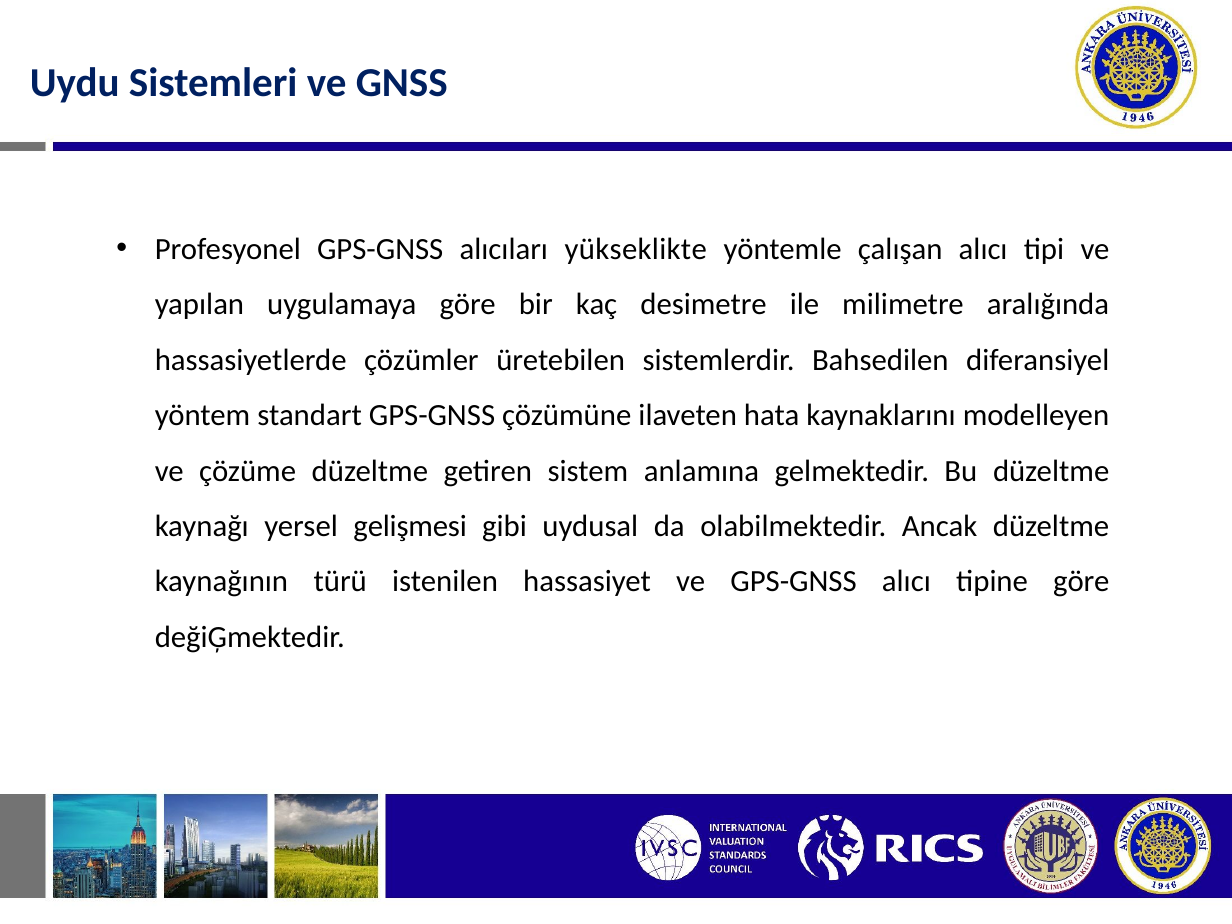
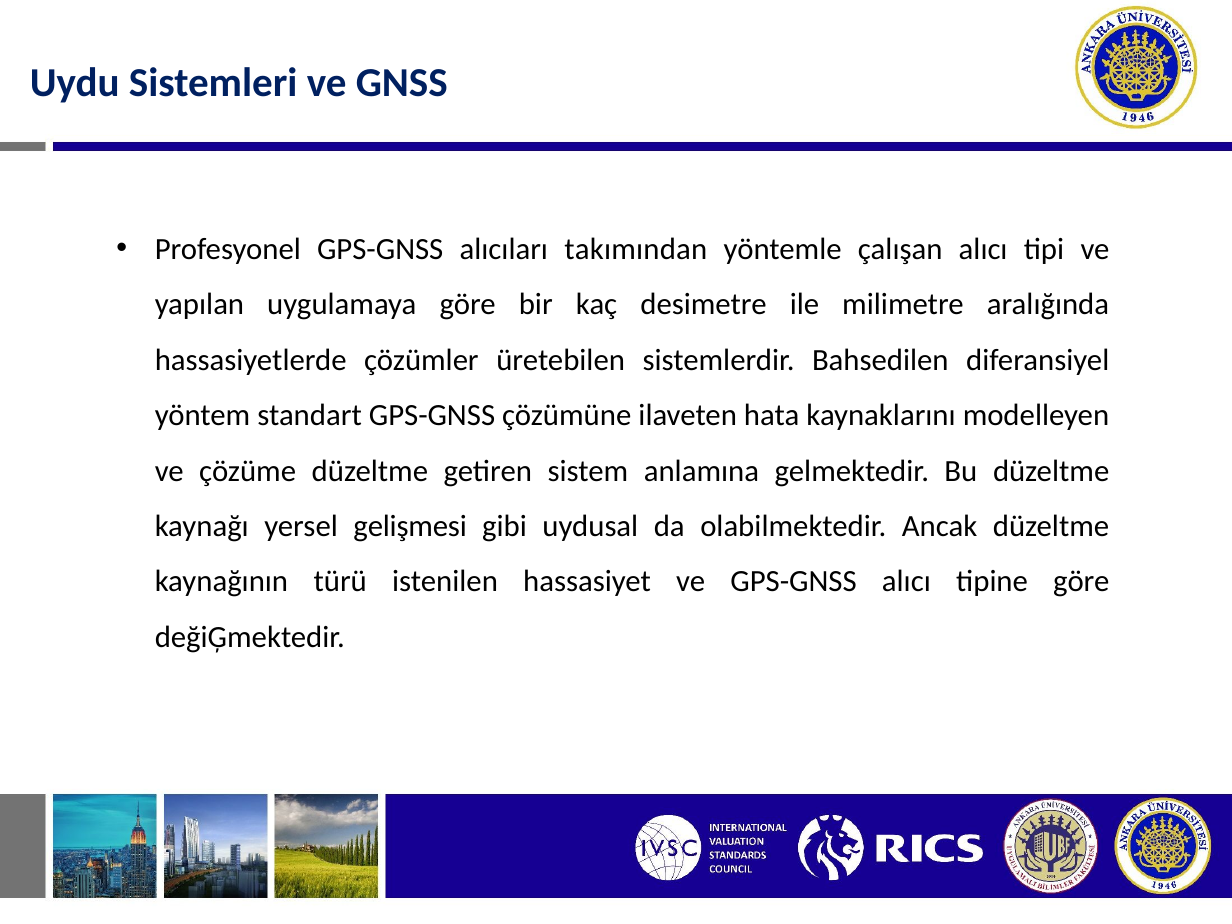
yükseklikte: yükseklikte -> takımından
